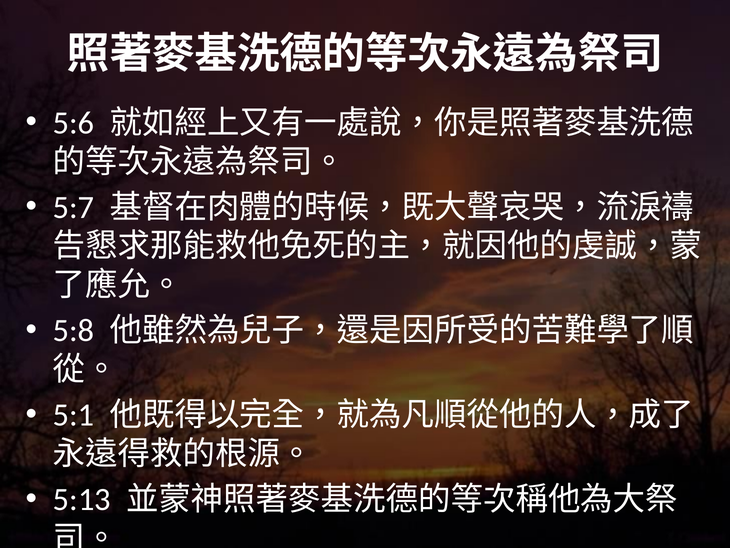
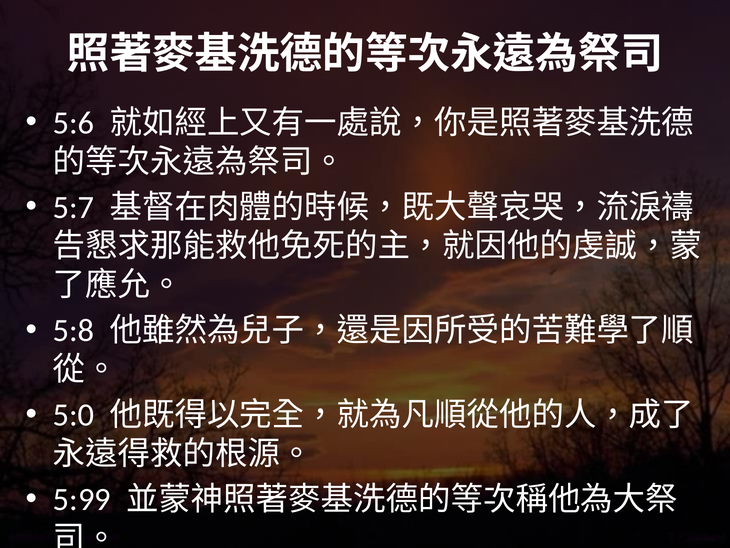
5:1: 5:1 -> 5:0
5:13: 5:13 -> 5:99
